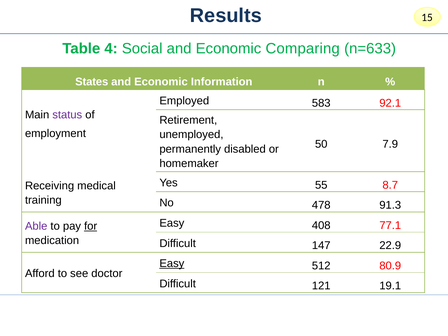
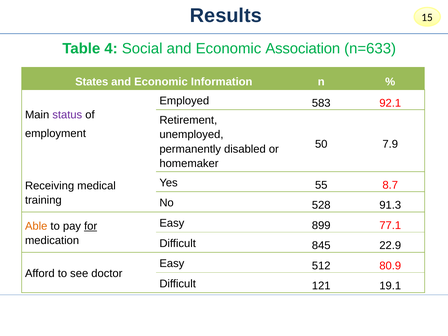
Comparing: Comparing -> Association
478: 478 -> 528
408: 408 -> 899
Able colour: purple -> orange
147: 147 -> 845
Easy at (172, 263) underline: present -> none
